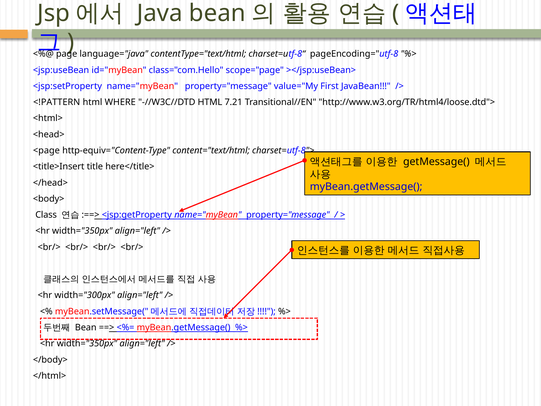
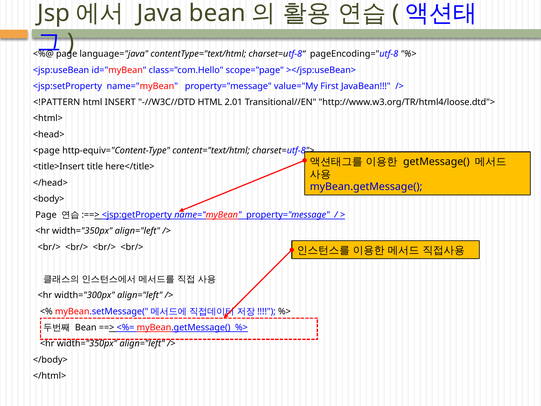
WHERE: WHERE -> INSERT
7.21: 7.21 -> 2.01
Class at (46, 215): Class -> Page
